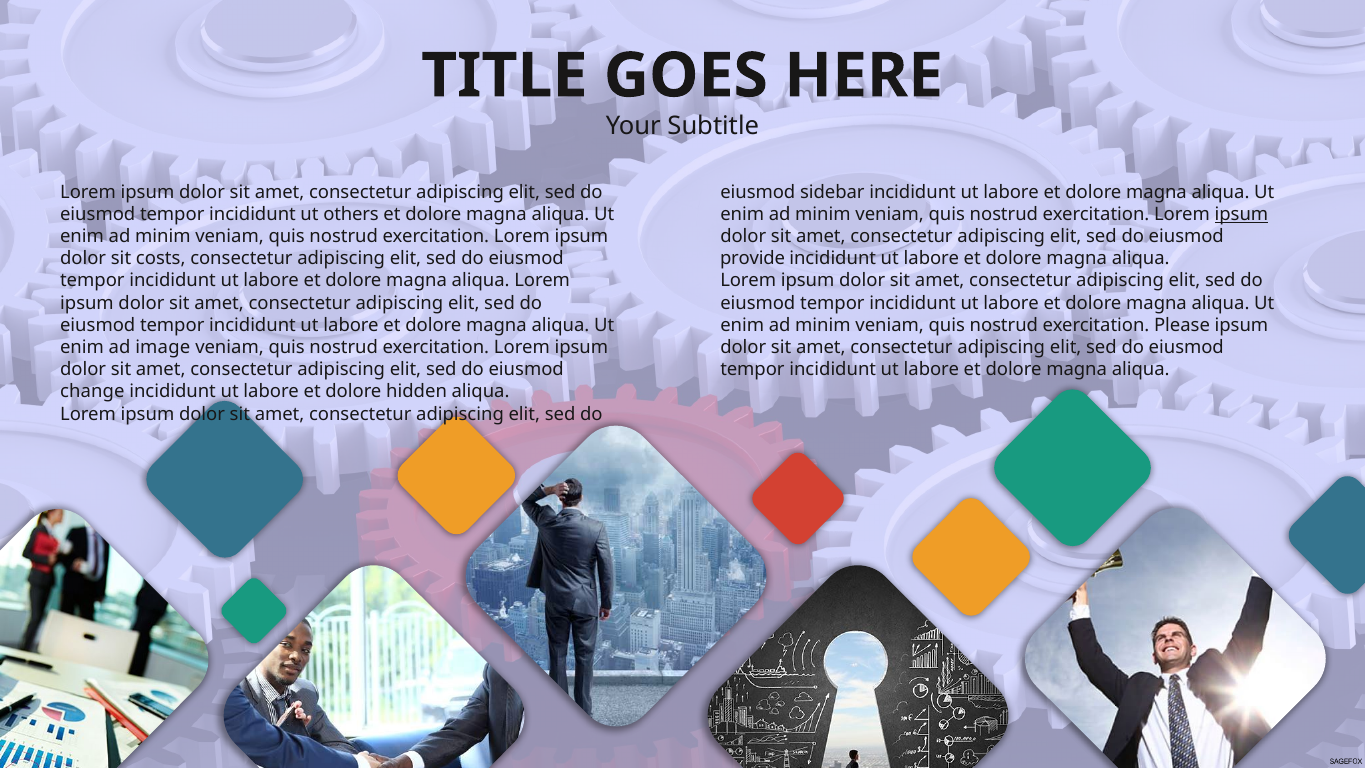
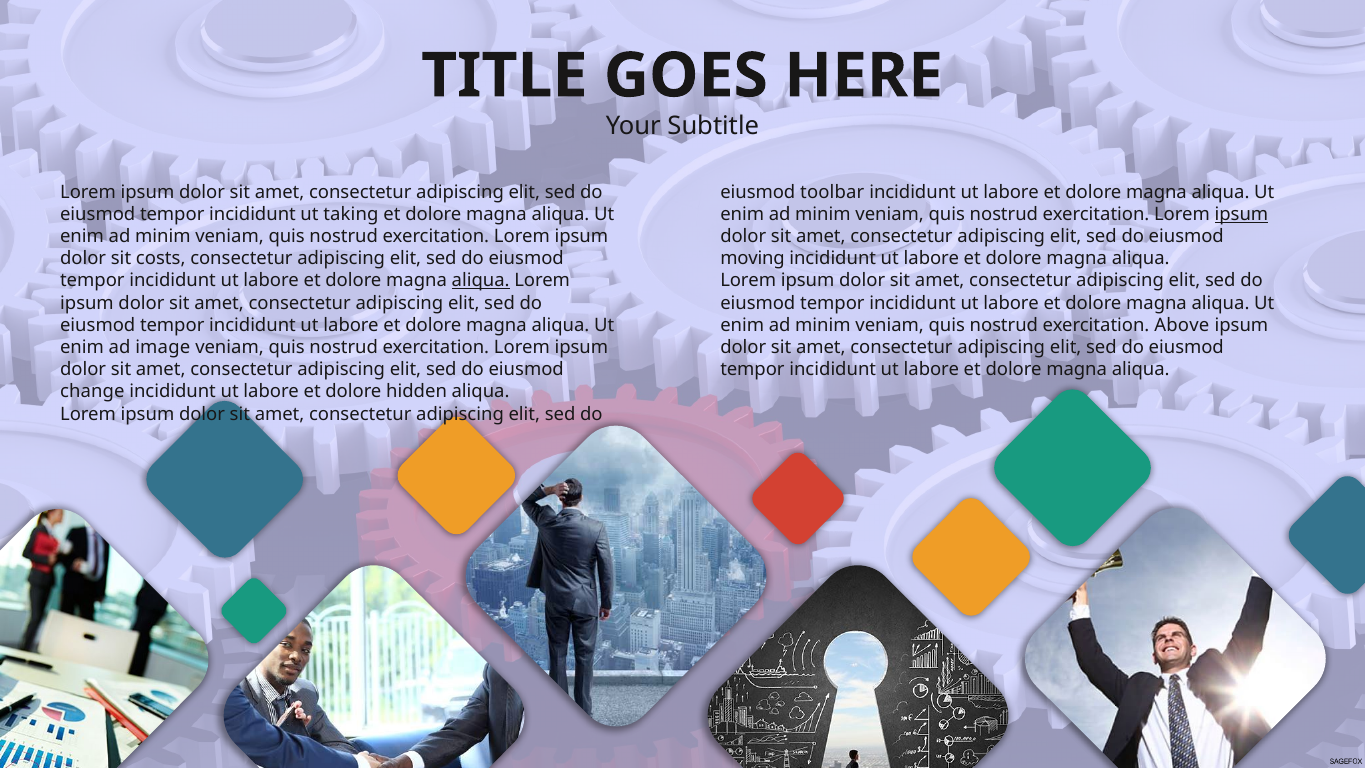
sidebar: sidebar -> toolbar
others: others -> taking
provide: provide -> moving
aliqua at (481, 281) underline: none -> present
Please: Please -> Above
